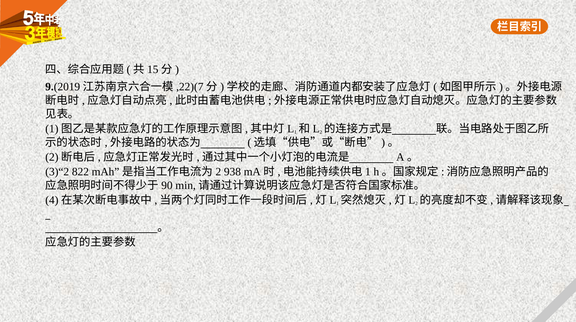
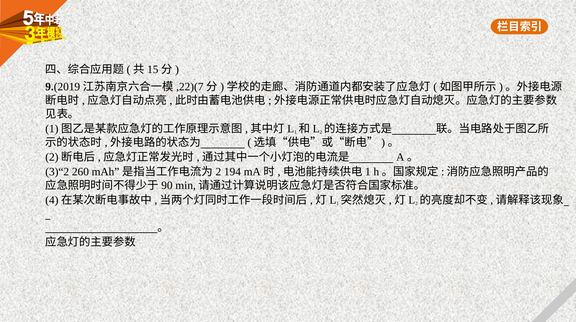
822: 822 -> 260
938: 938 -> 194
